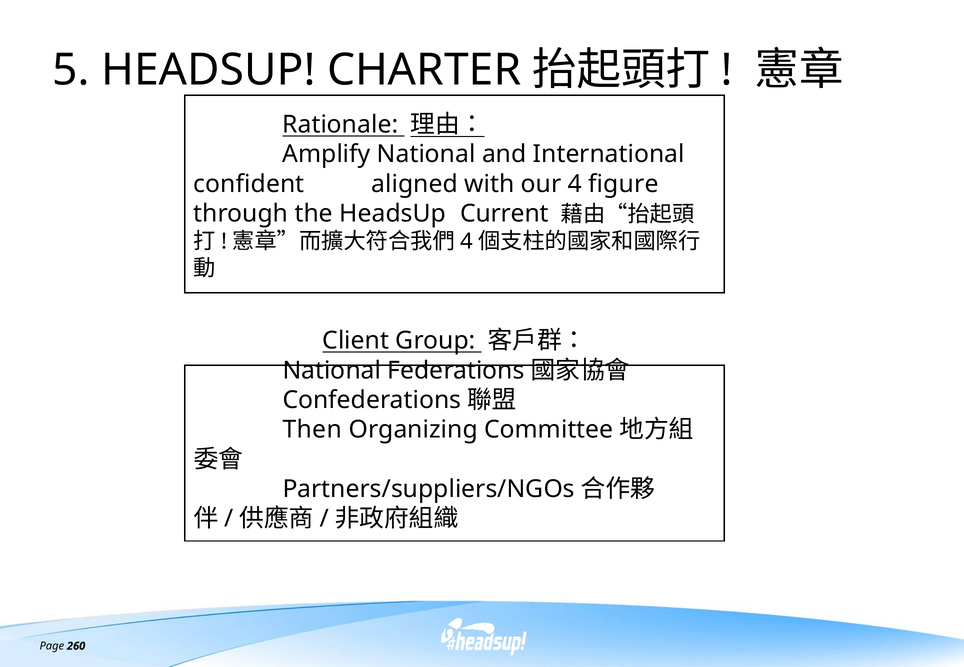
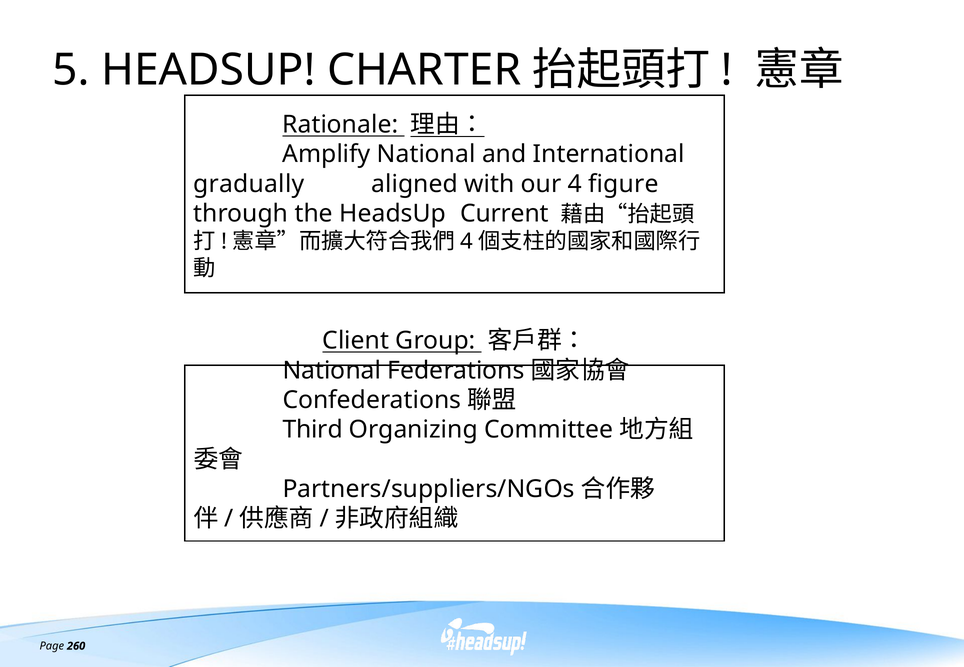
confident: confident -> gradually
Then: Then -> Third
